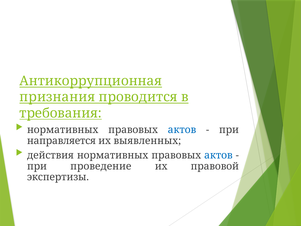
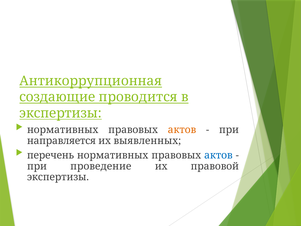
признания: признания -> создающие
требования at (61, 113): требования -> экспертизы
актов at (182, 130) colour: blue -> orange
действия: действия -> перечень
